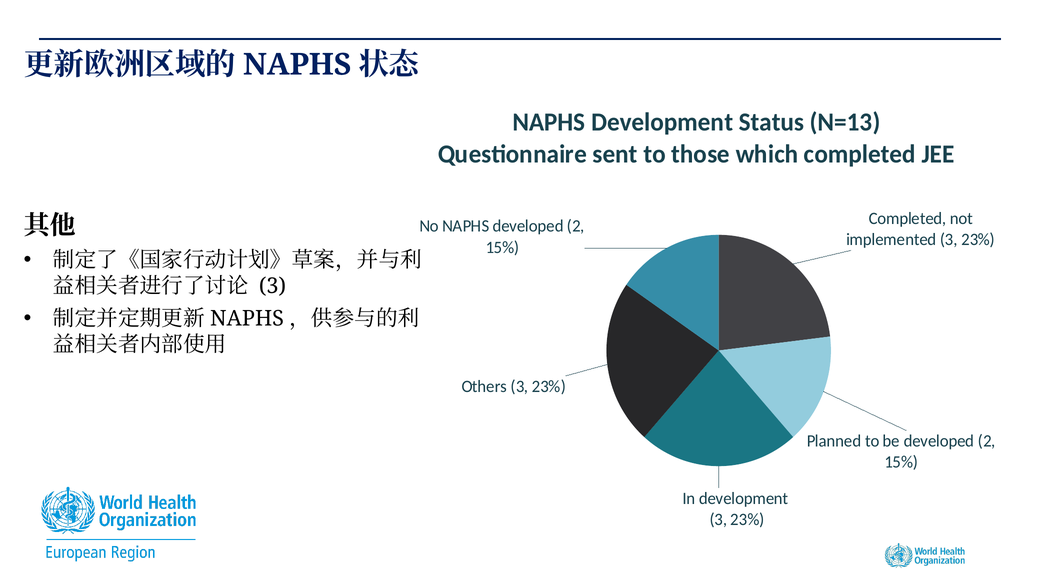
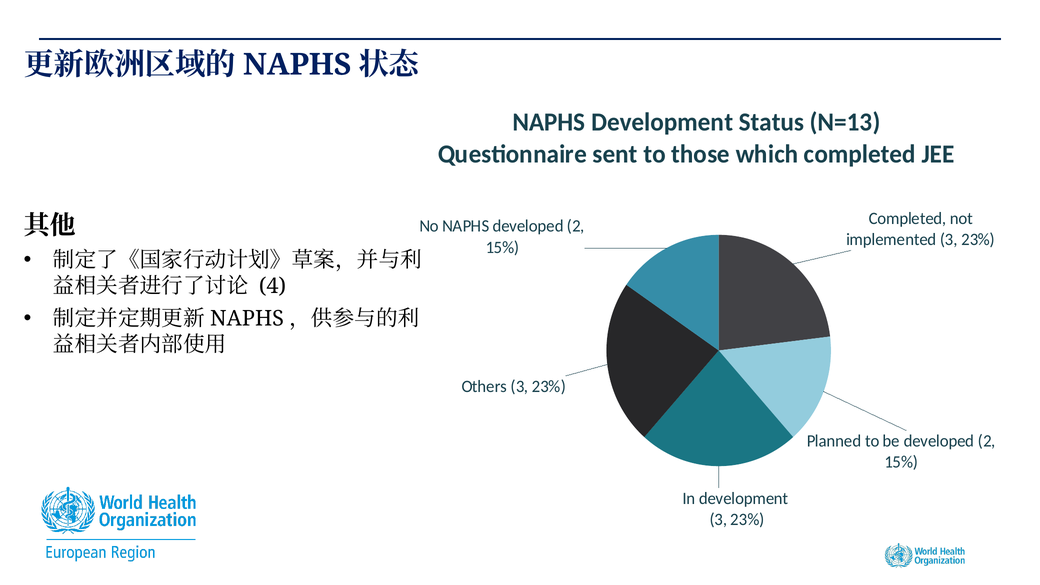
3 at (273, 286): 3 -> 4
